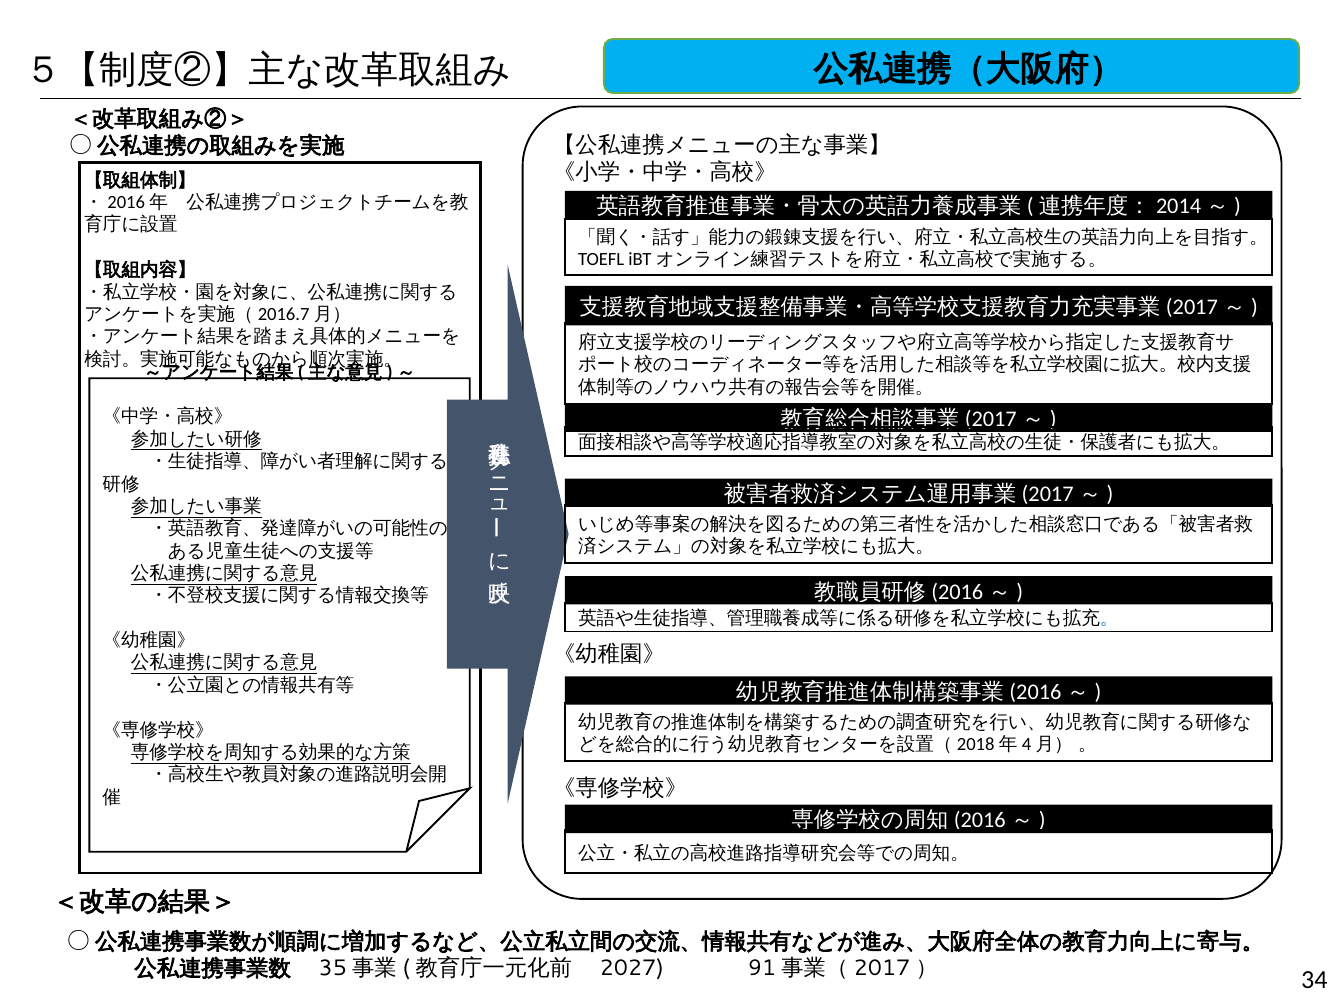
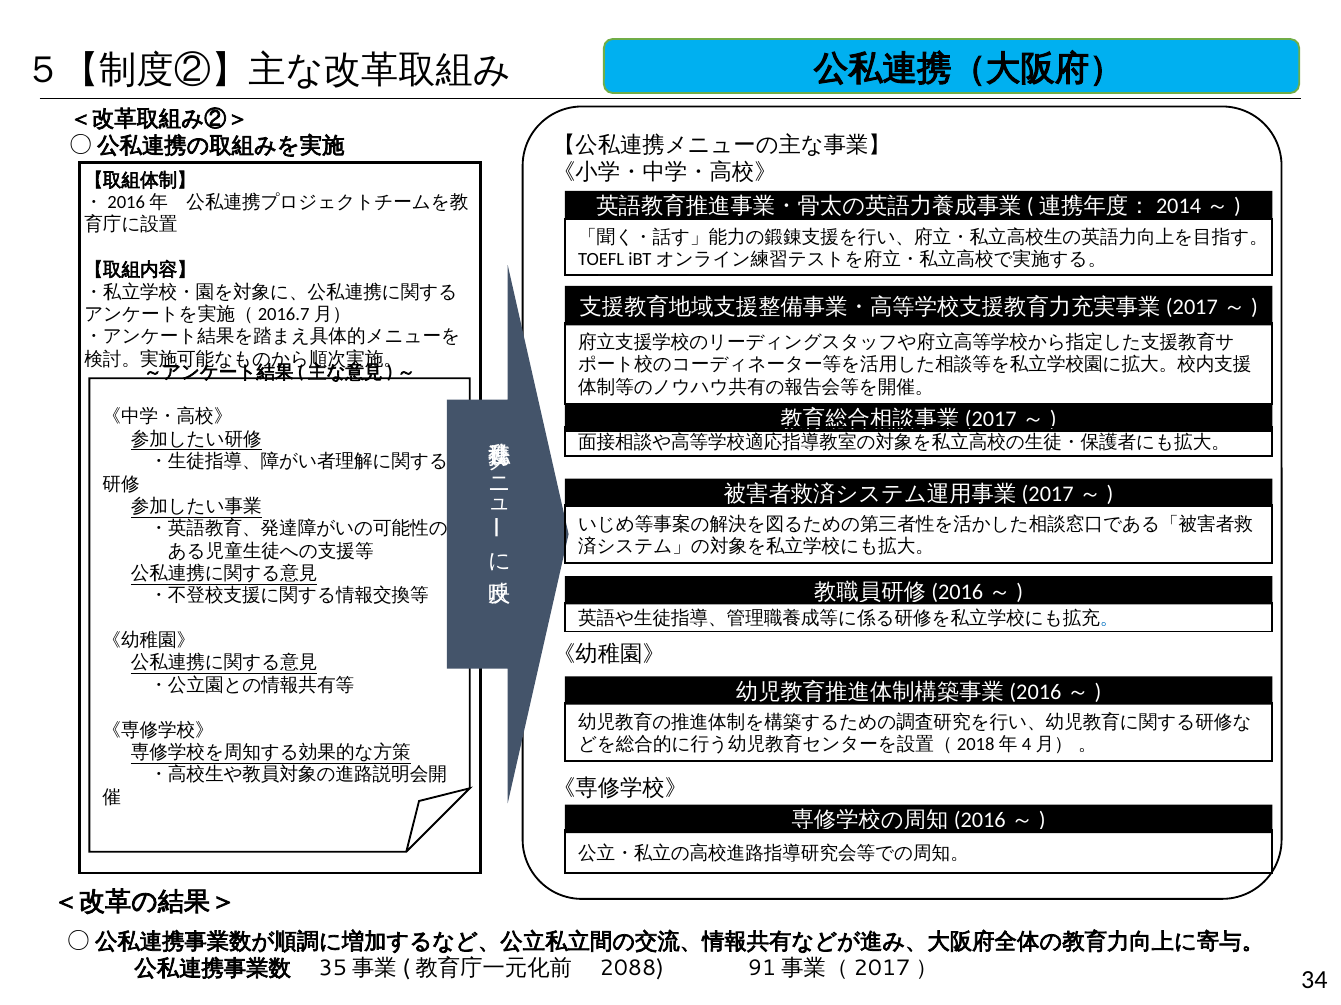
2027: 2027 -> 2088
